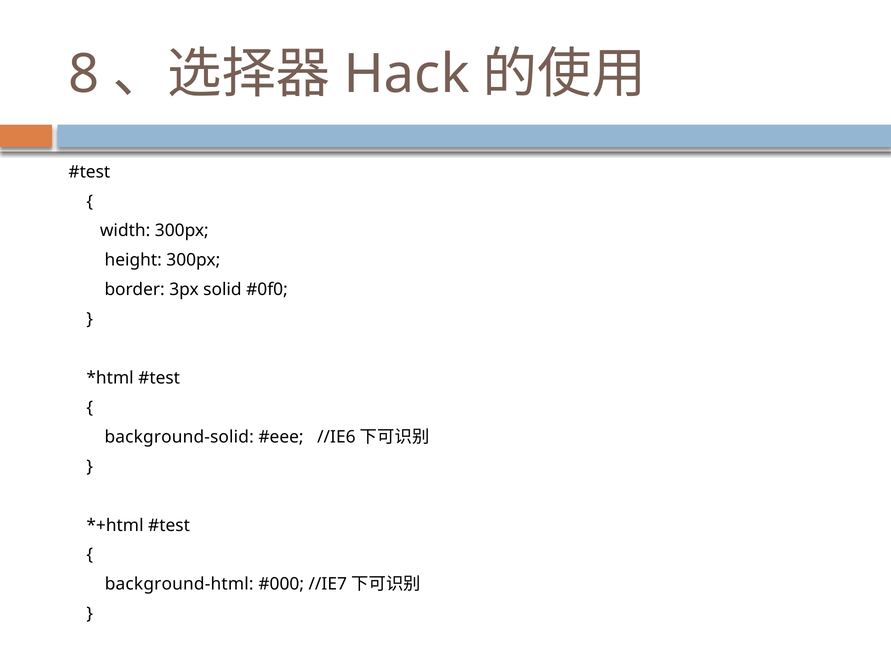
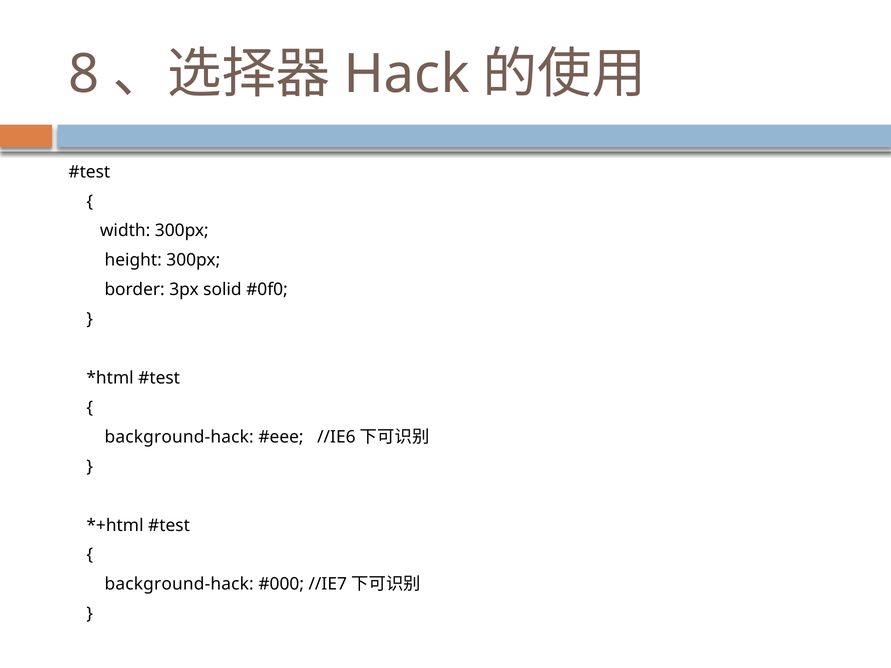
background-solid at (179, 437): background-solid -> background-hack
background-html at (179, 584): background-html -> background-hack
